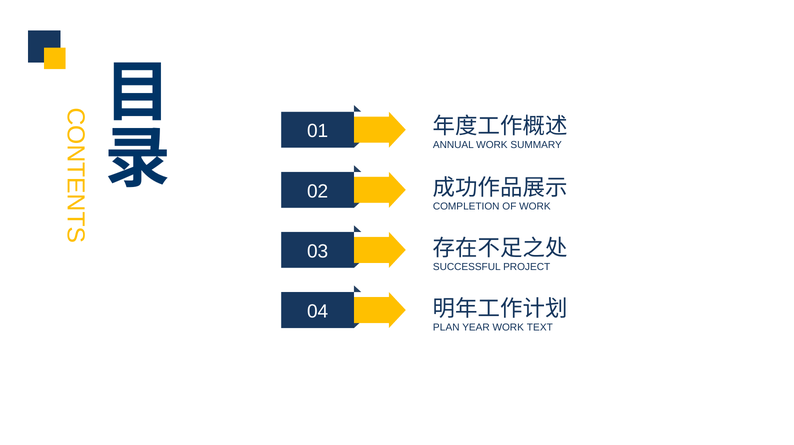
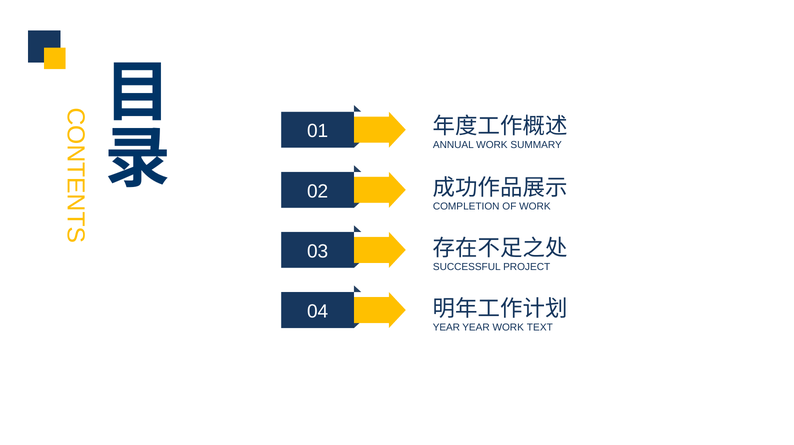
PLAN at (446, 327): PLAN -> YEAR
